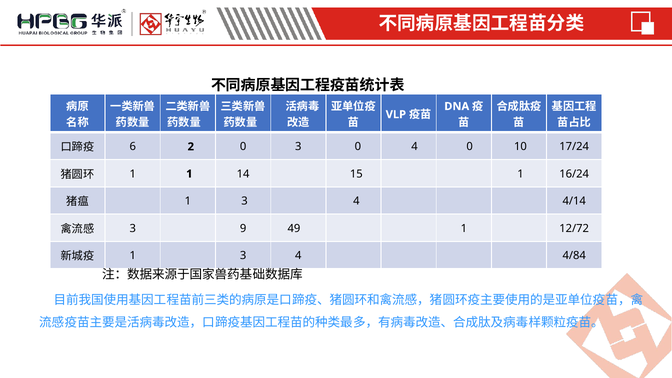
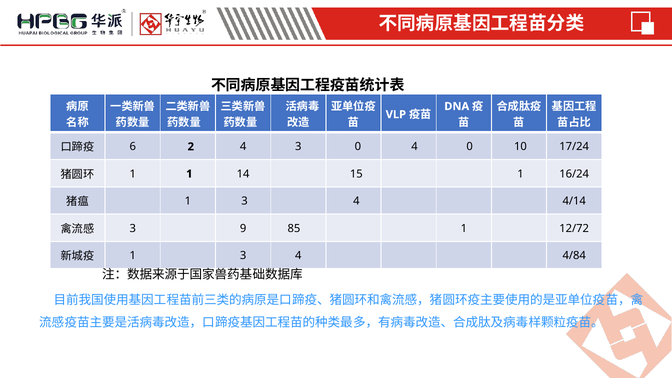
2 0: 0 -> 4
49: 49 -> 85
